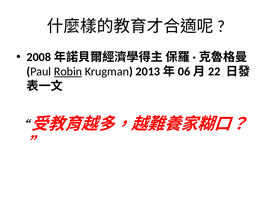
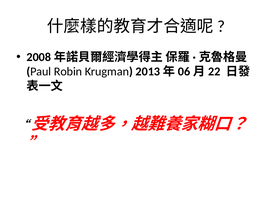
Robin underline: present -> none
